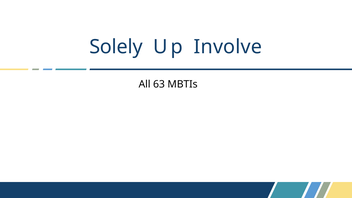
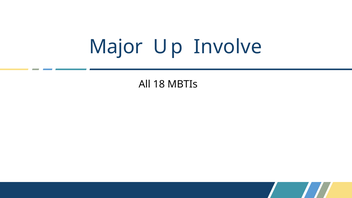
Solely: Solely -> Major
63: 63 -> 18
